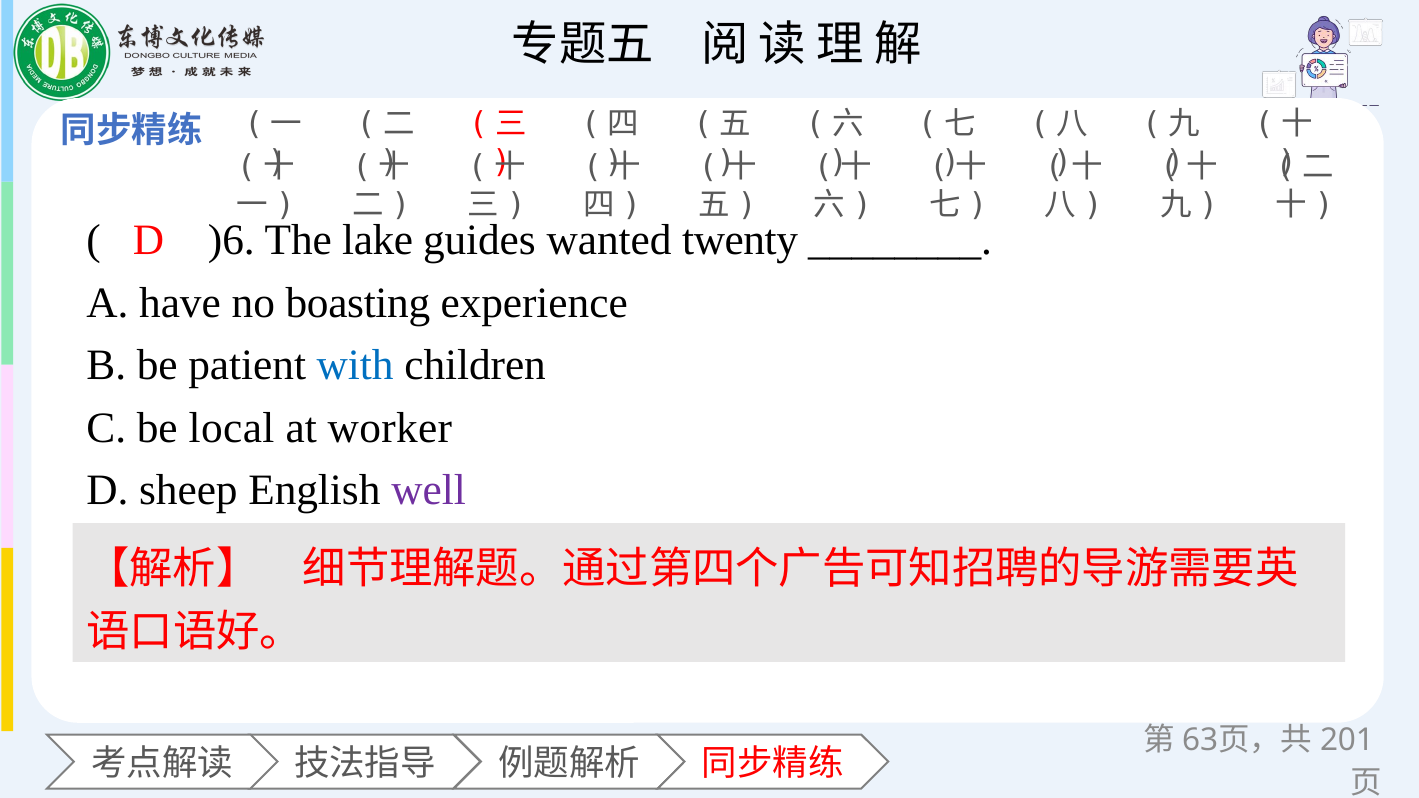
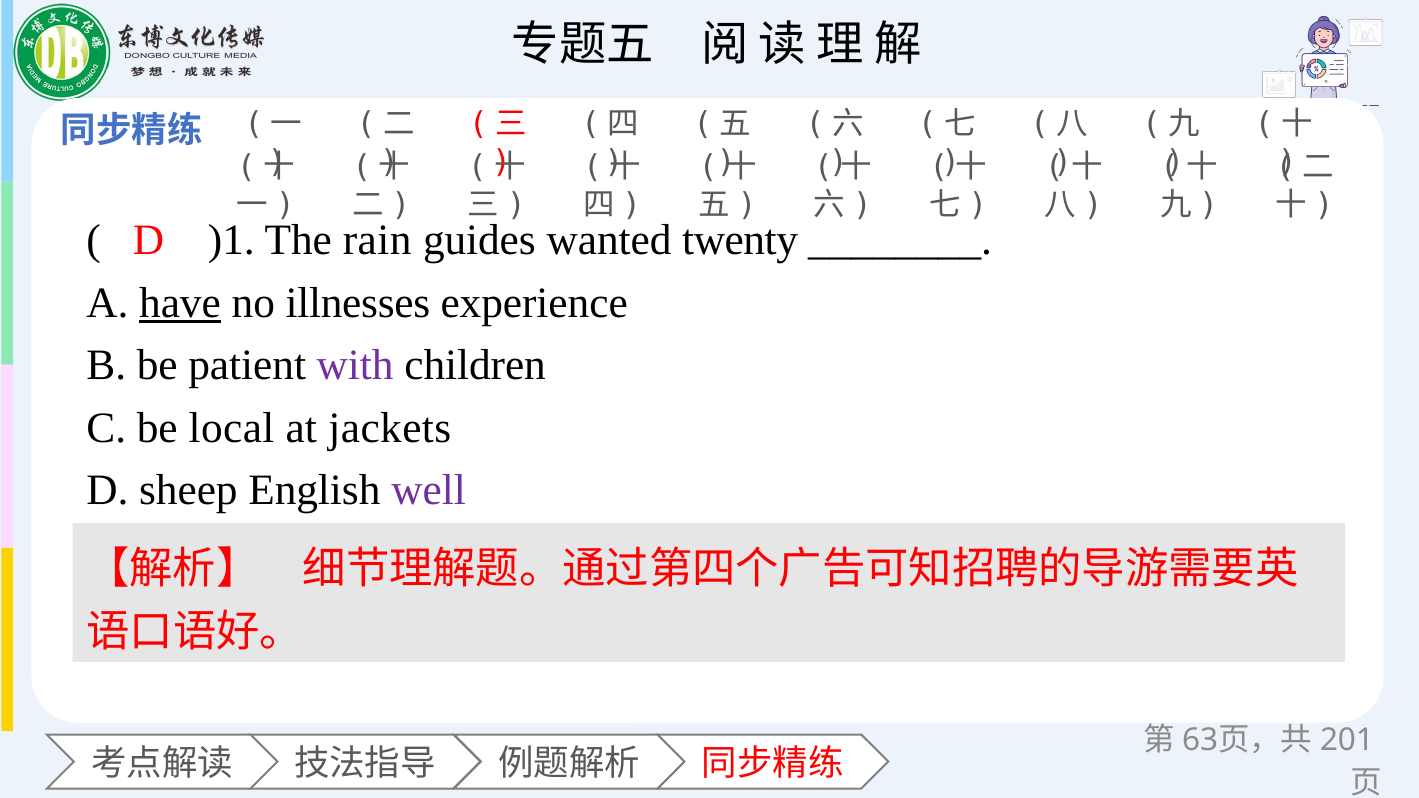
)6: )6 -> )1
lake: lake -> rain
have underline: none -> present
boasting: boasting -> illnesses
with colour: blue -> purple
worker: worker -> jackets
